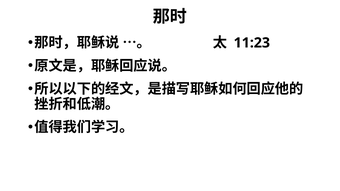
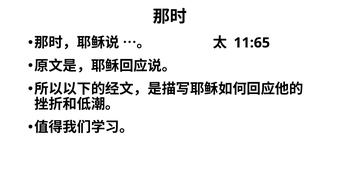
11:23: 11:23 -> 11:65
